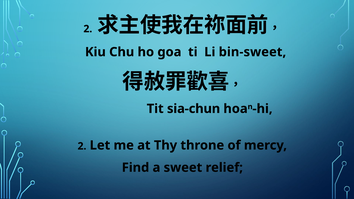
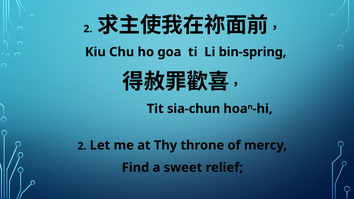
bin-sweet: bin-sweet -> bin-spring
